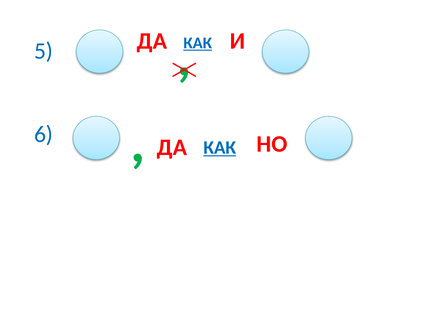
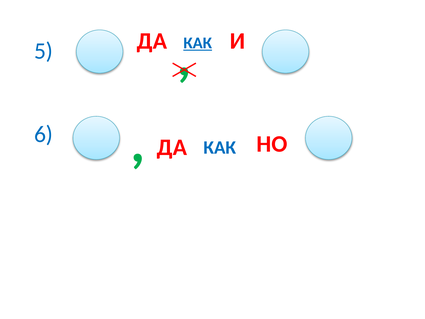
КАК at (220, 148) underline: present -> none
